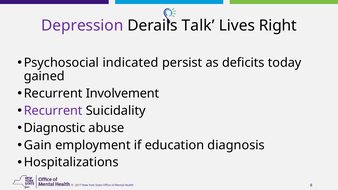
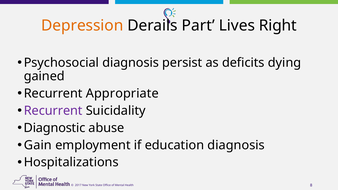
Depression colour: purple -> orange
Talk: Talk -> Part
Psychosocial indicated: indicated -> diagnosis
today: today -> dying
Involvement: Involvement -> Appropriate
